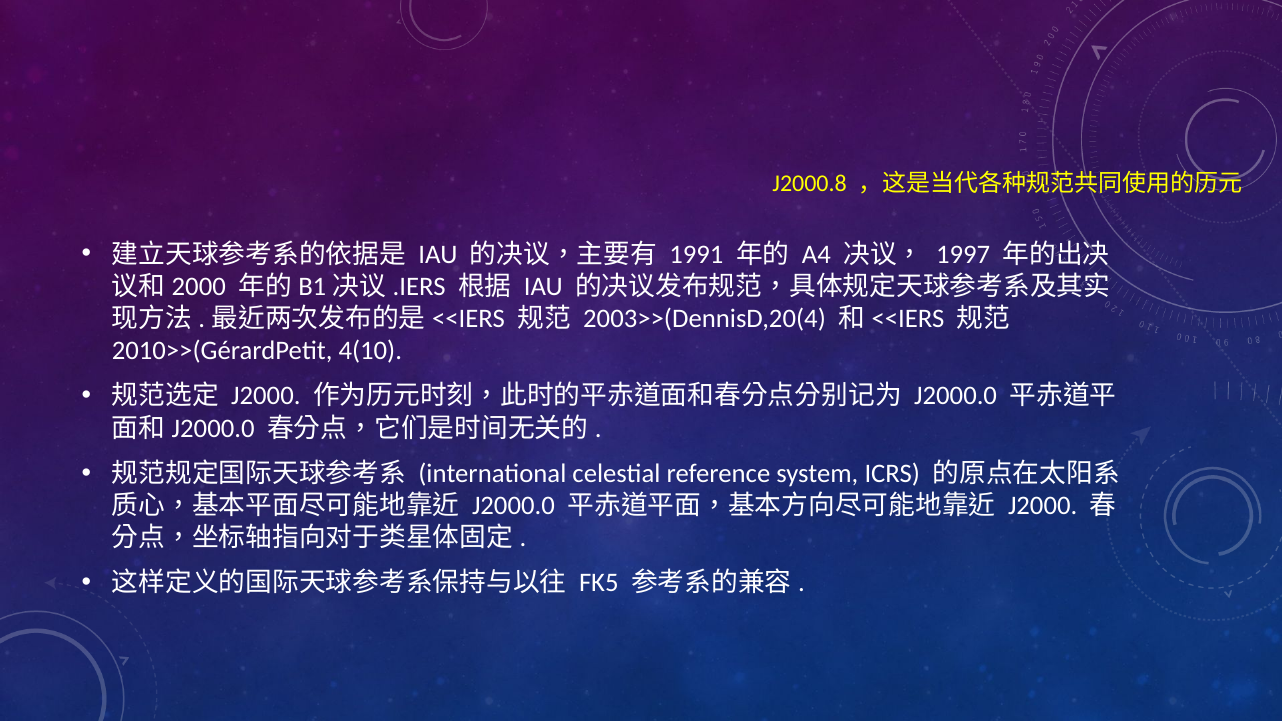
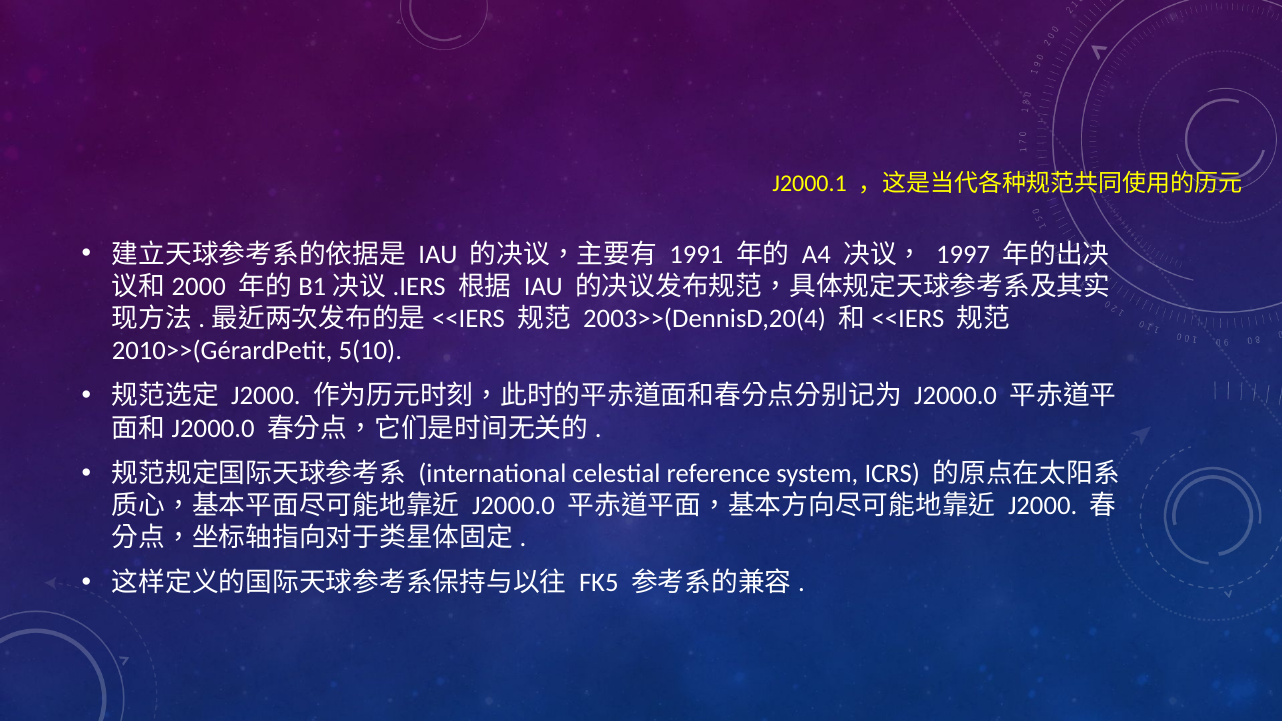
J2000.8: J2000.8 -> J2000.1
4(10: 4(10 -> 5(10
